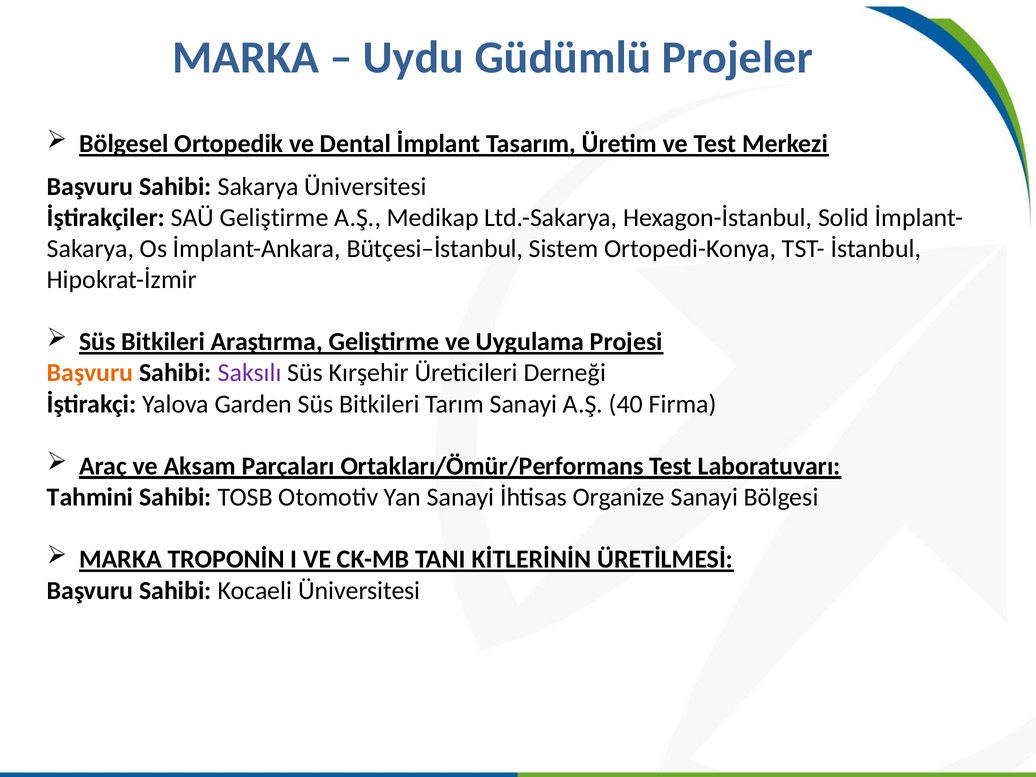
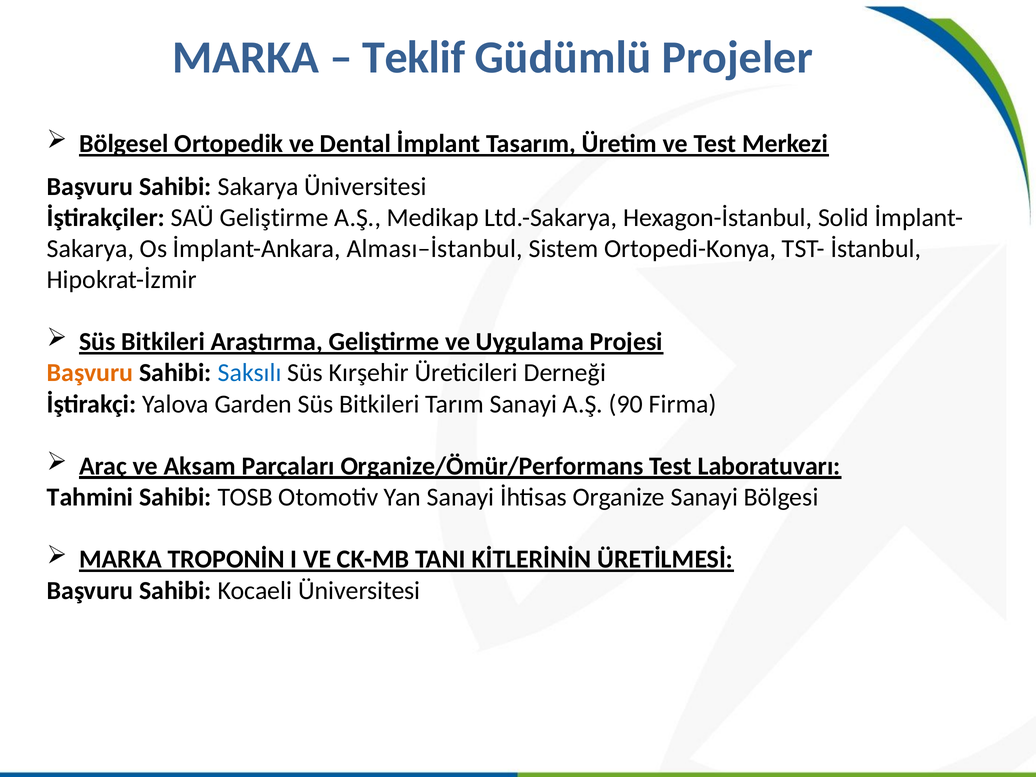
Uydu: Uydu -> Teklif
Bütçesi–İstanbul: Bütçesi–İstanbul -> Alması–İstanbul
Saksılı colour: purple -> blue
40: 40 -> 90
Ortakları/Ömür/Performans: Ortakları/Ömür/Performans -> Organize/Ömür/Performans
